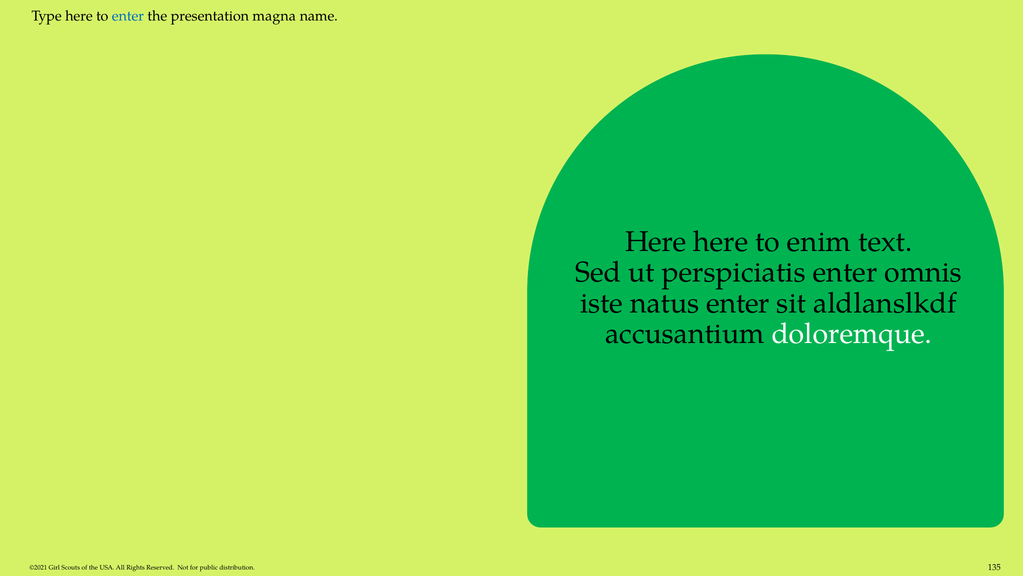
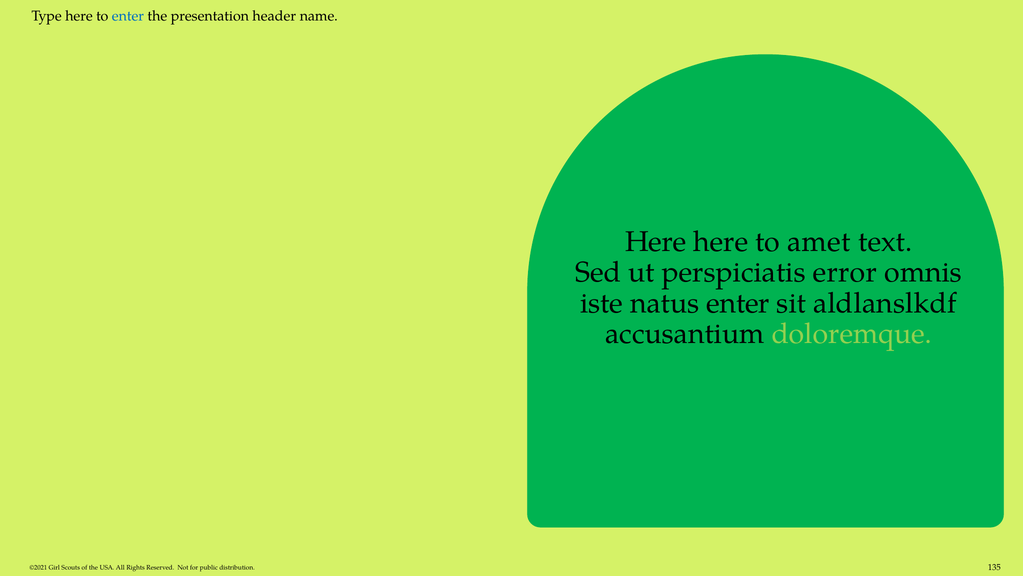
magna: magna -> header
enim: enim -> amet
perspiciatis enter: enter -> error
doloremque colour: white -> light green
